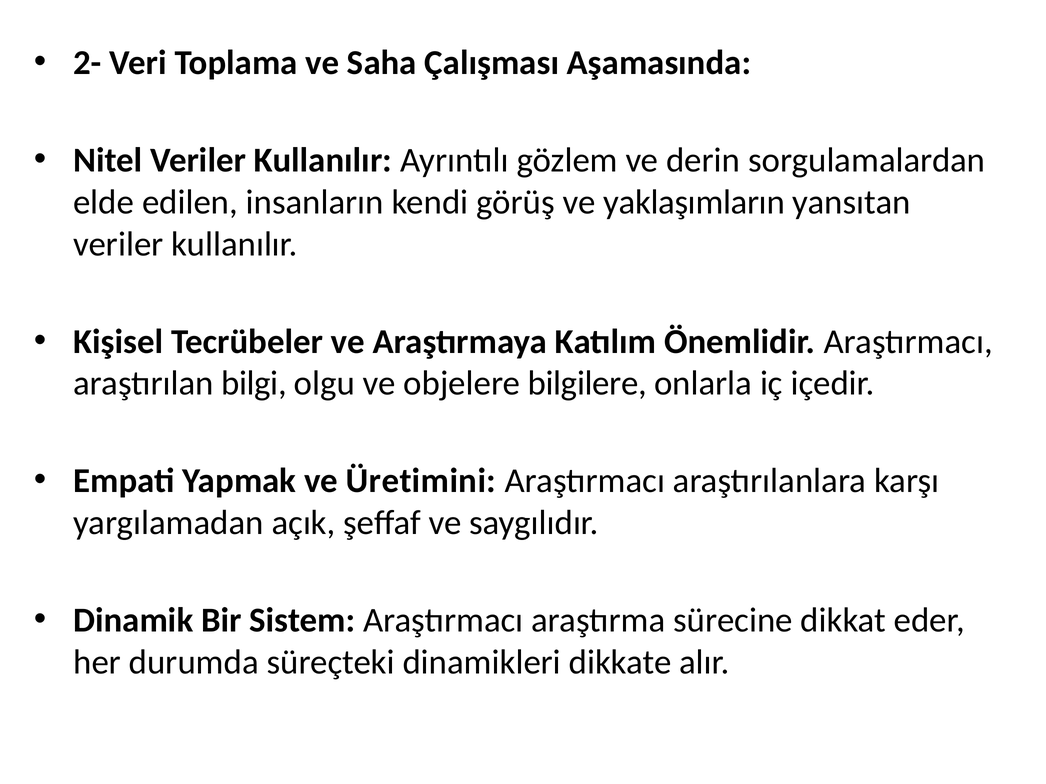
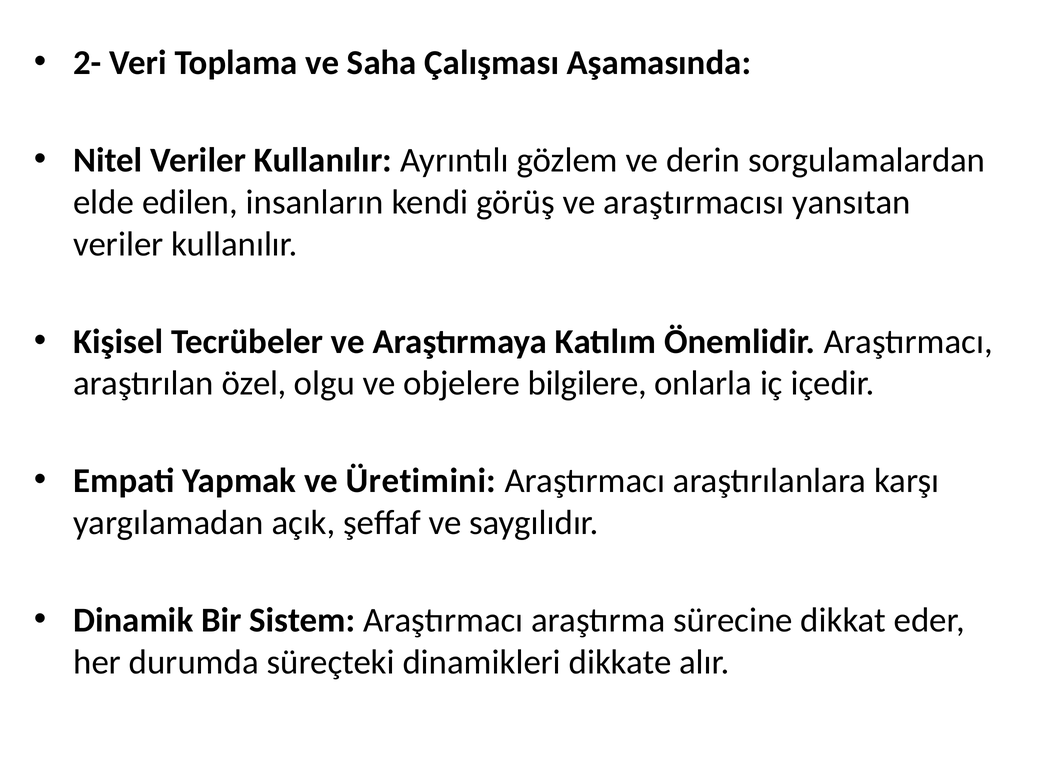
yaklaşımların: yaklaşımların -> araştırmacısı
bilgi: bilgi -> özel
